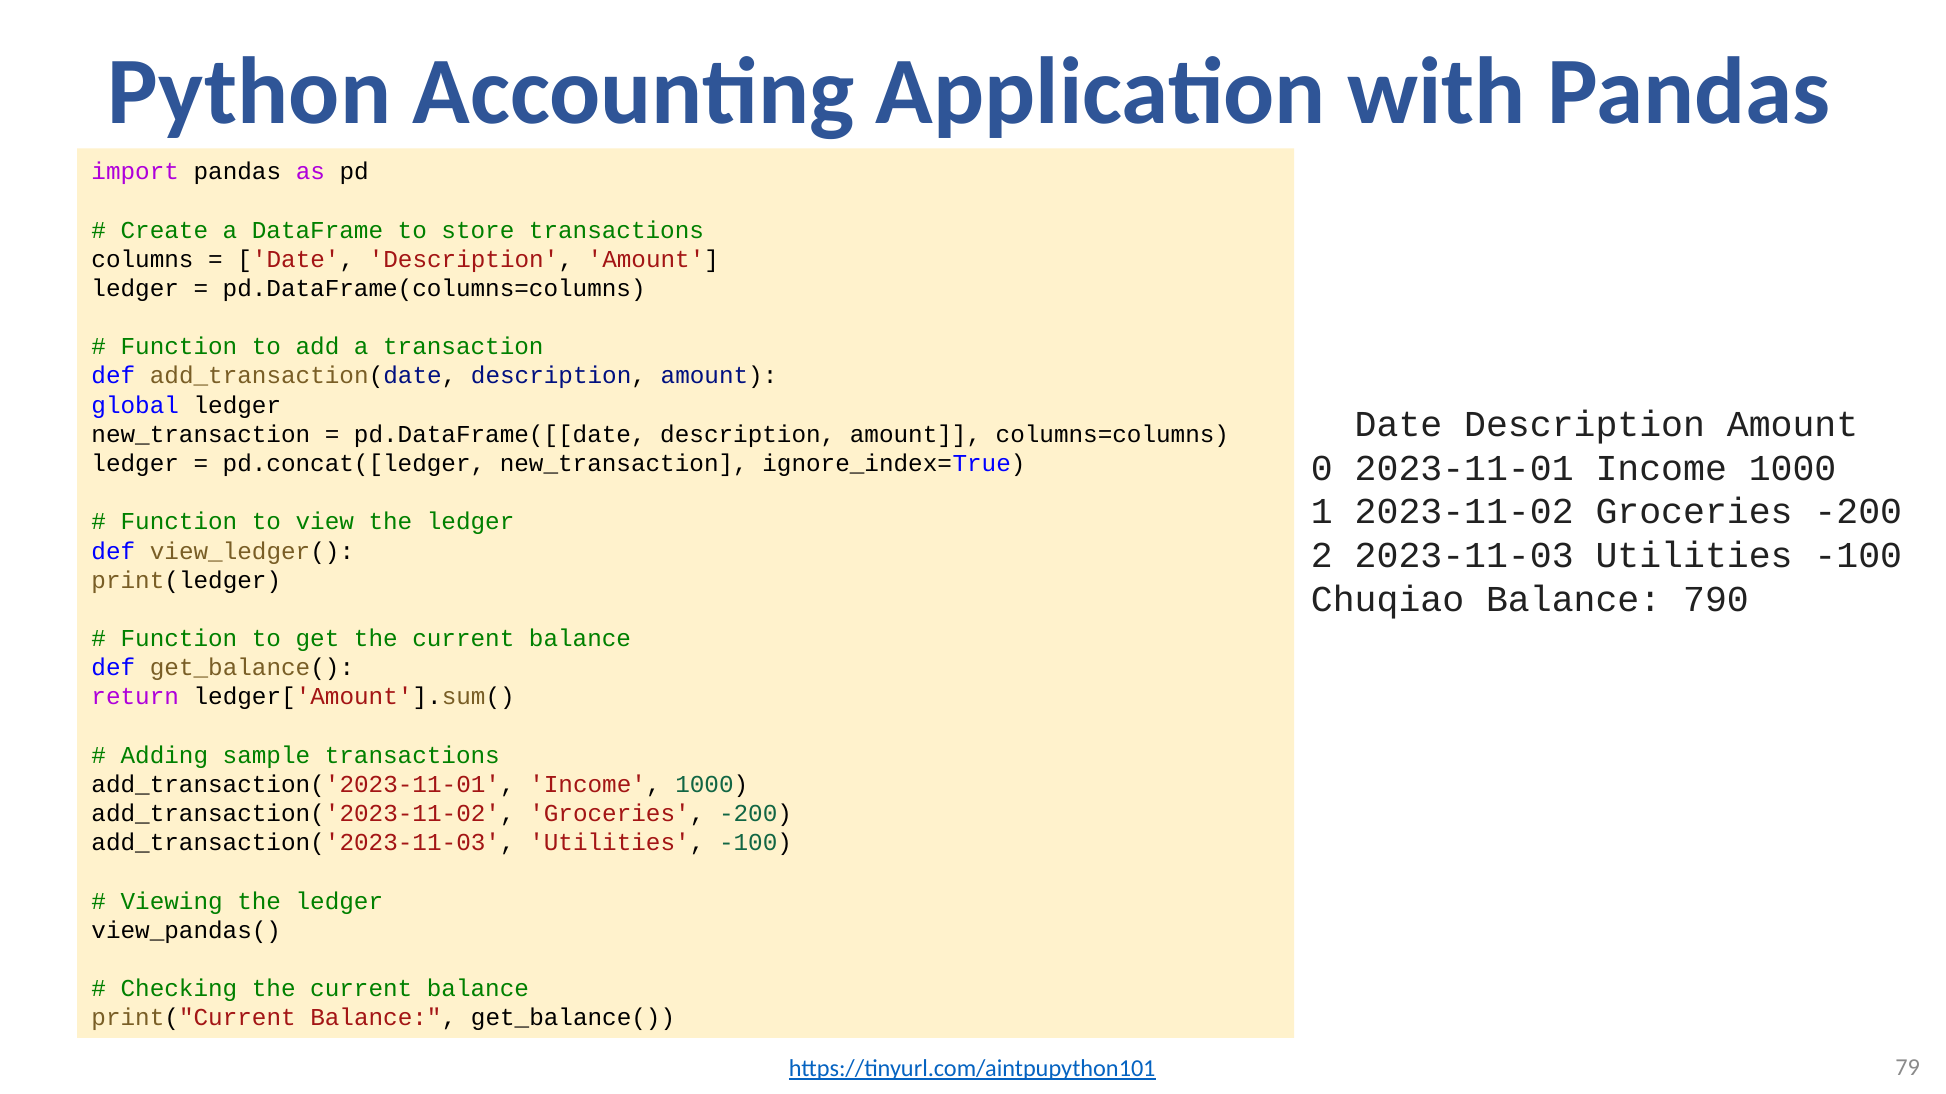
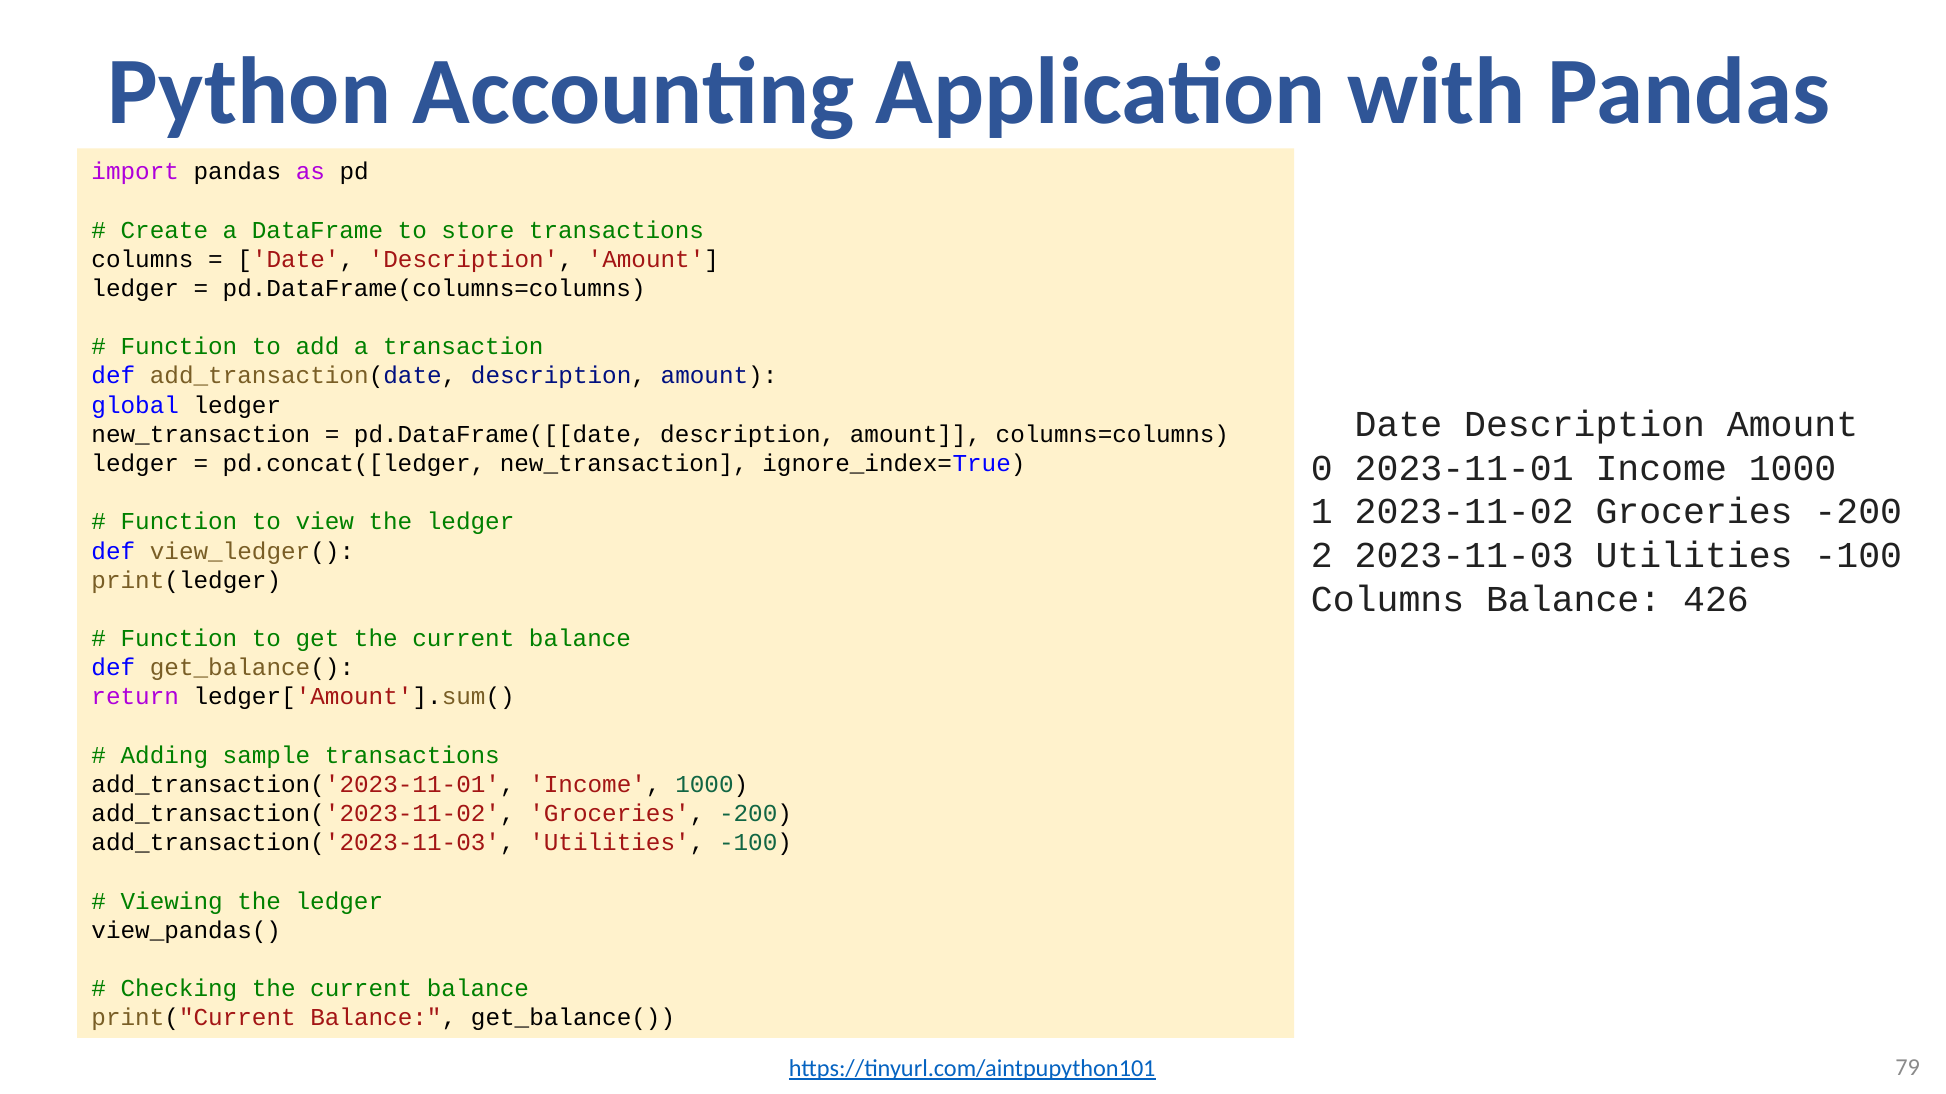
Chuqiao at (1388, 600): Chuqiao -> Columns
790: 790 -> 426
